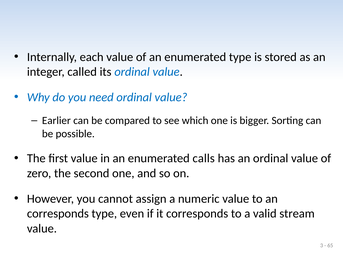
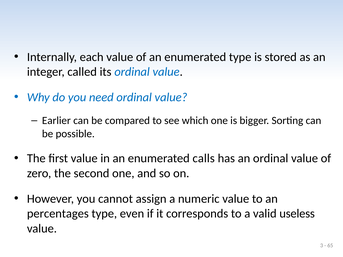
corresponds at (58, 214): corresponds -> percentages
stream: stream -> useless
